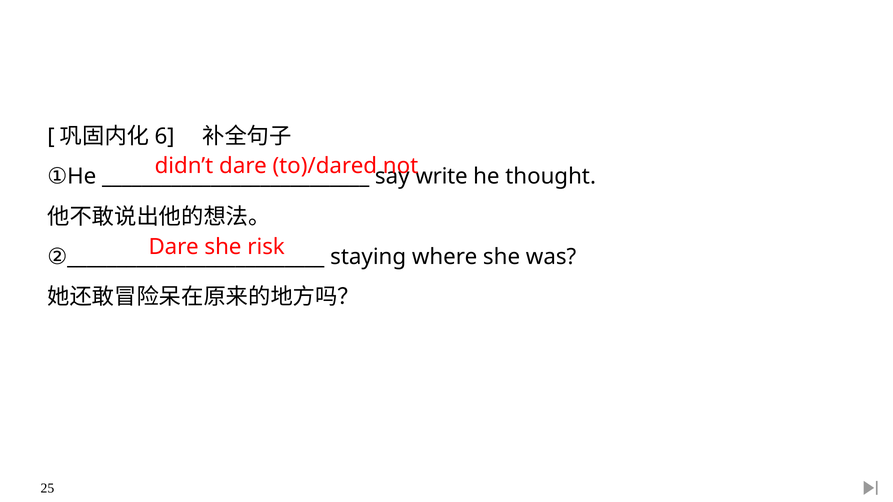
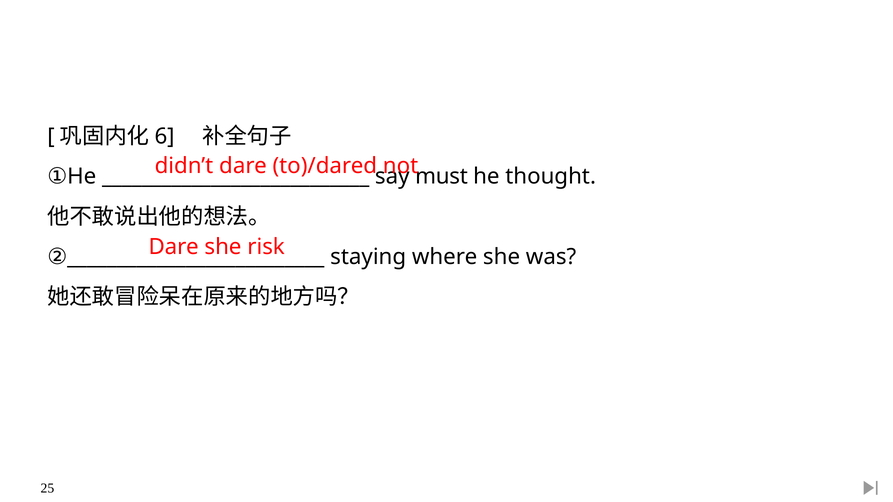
write: write -> must
